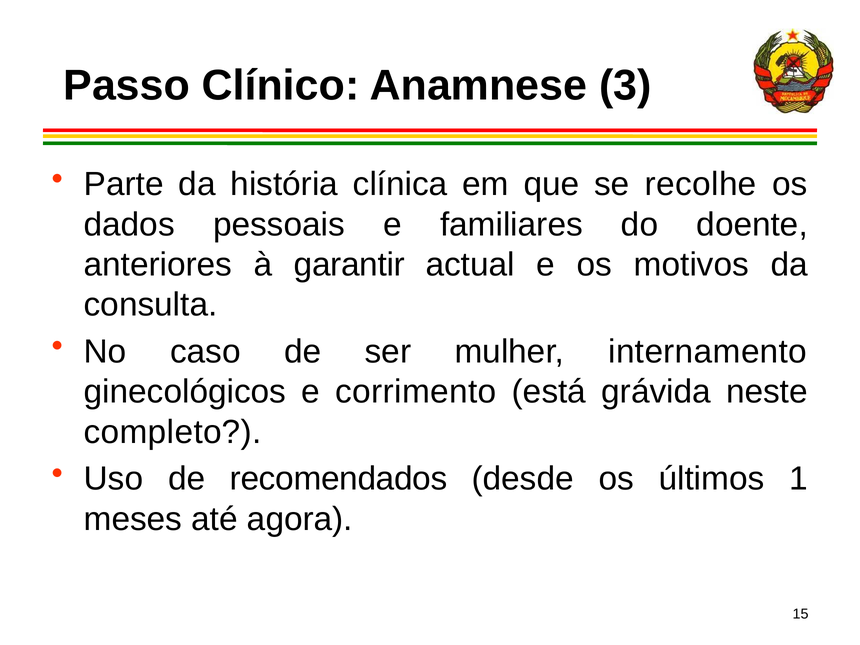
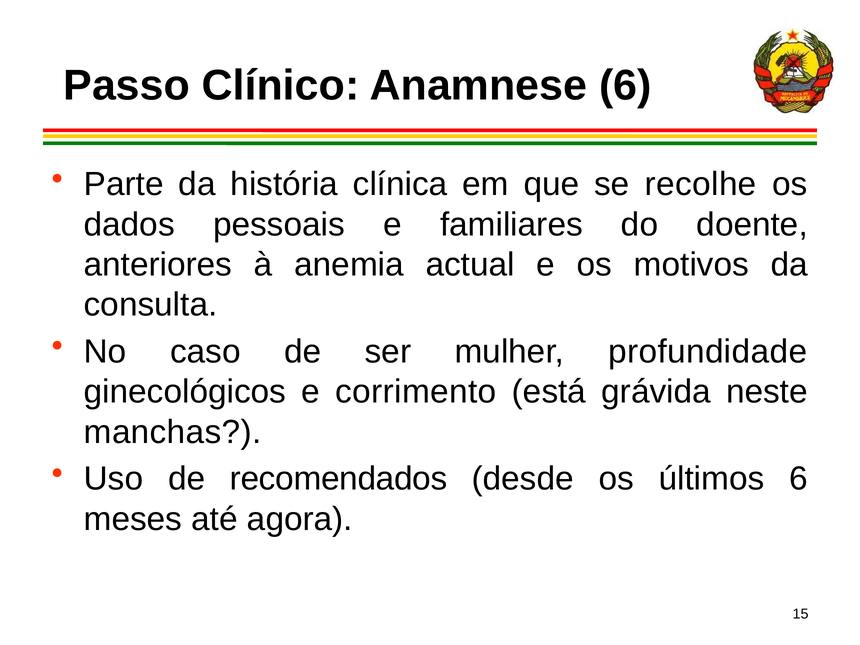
Anamnese 3: 3 -> 6
garantir: garantir -> anemia
internamento: internamento -> profundidade
completo: completo -> manchas
últimos 1: 1 -> 6
